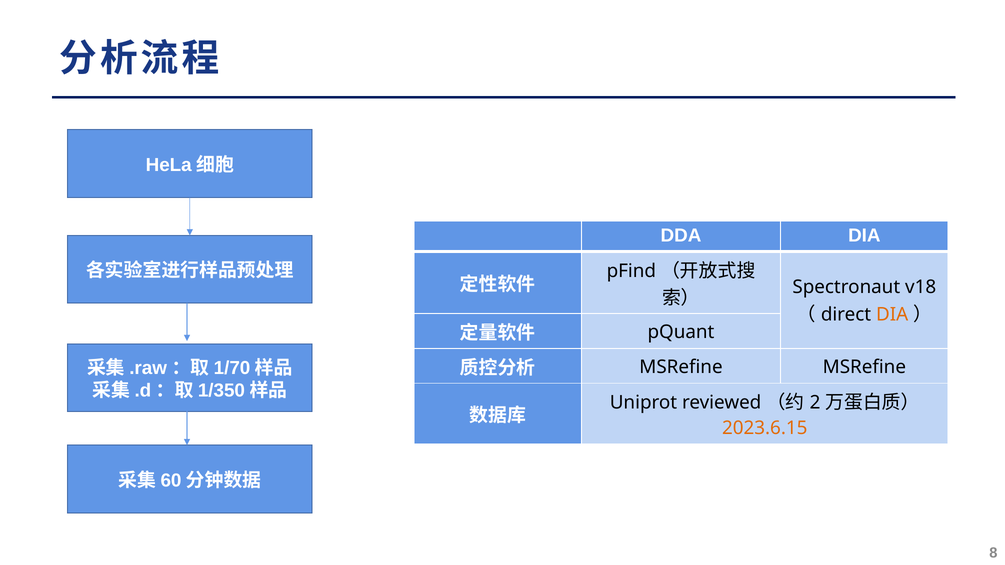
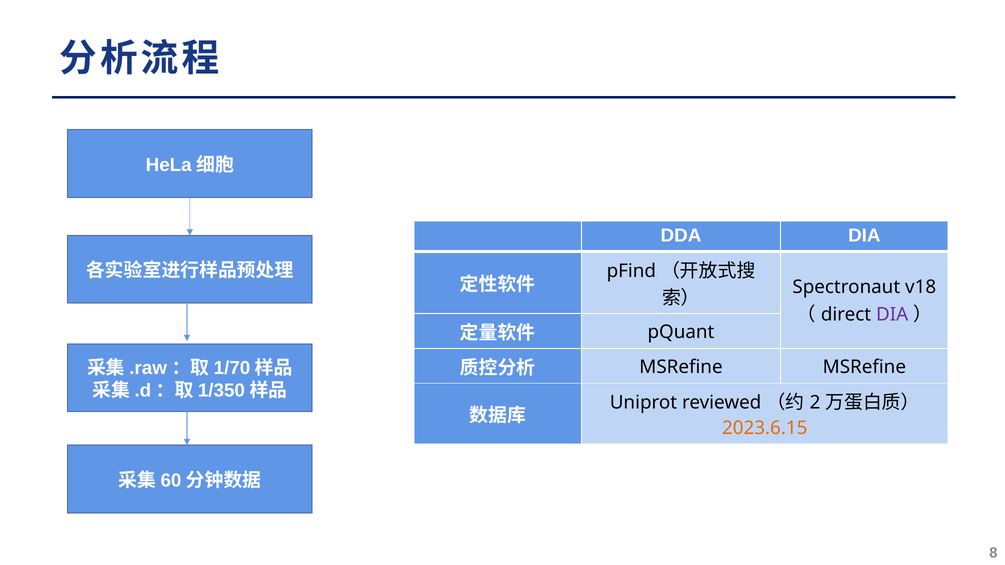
DIA at (892, 315) colour: orange -> purple
